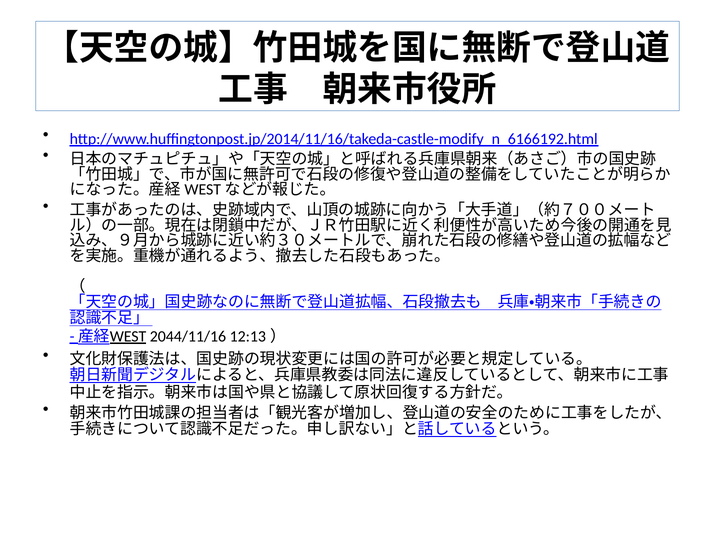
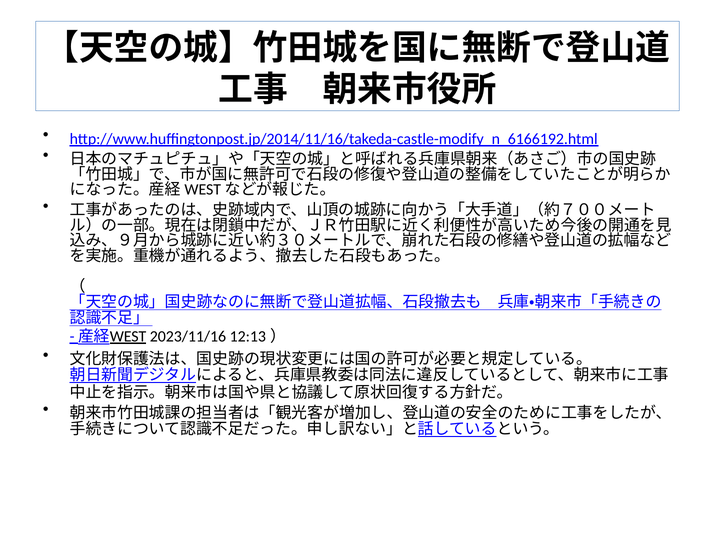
2044/11/16: 2044/11/16 -> 2023/11/16
